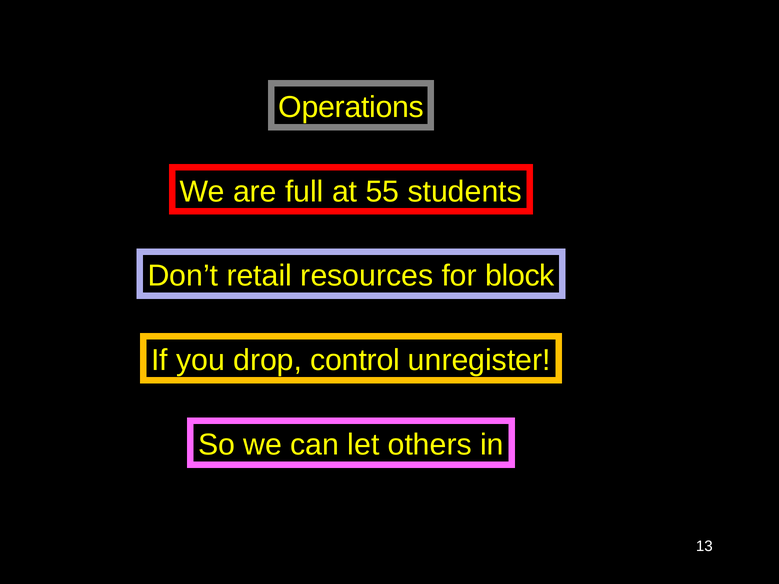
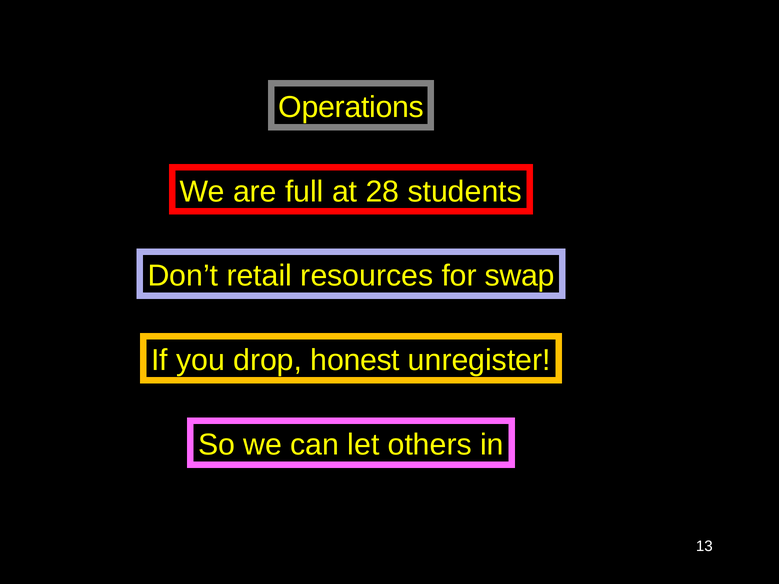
55: 55 -> 28
block: block -> swap
control: control -> honest
